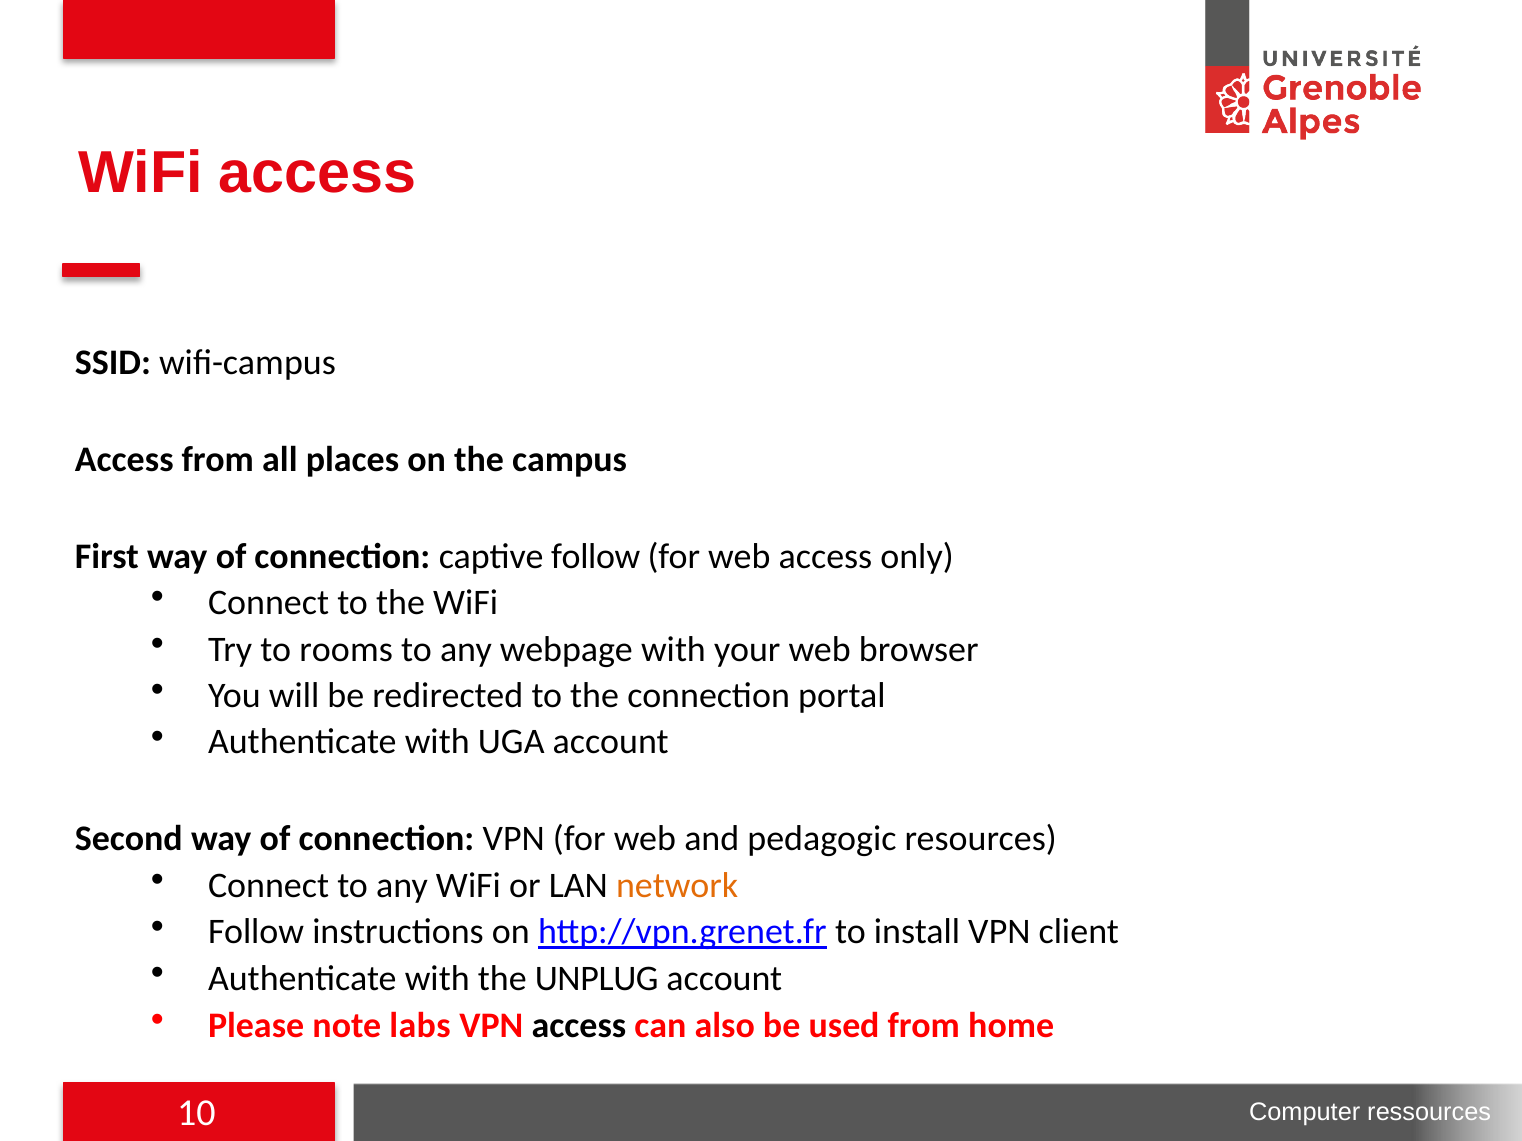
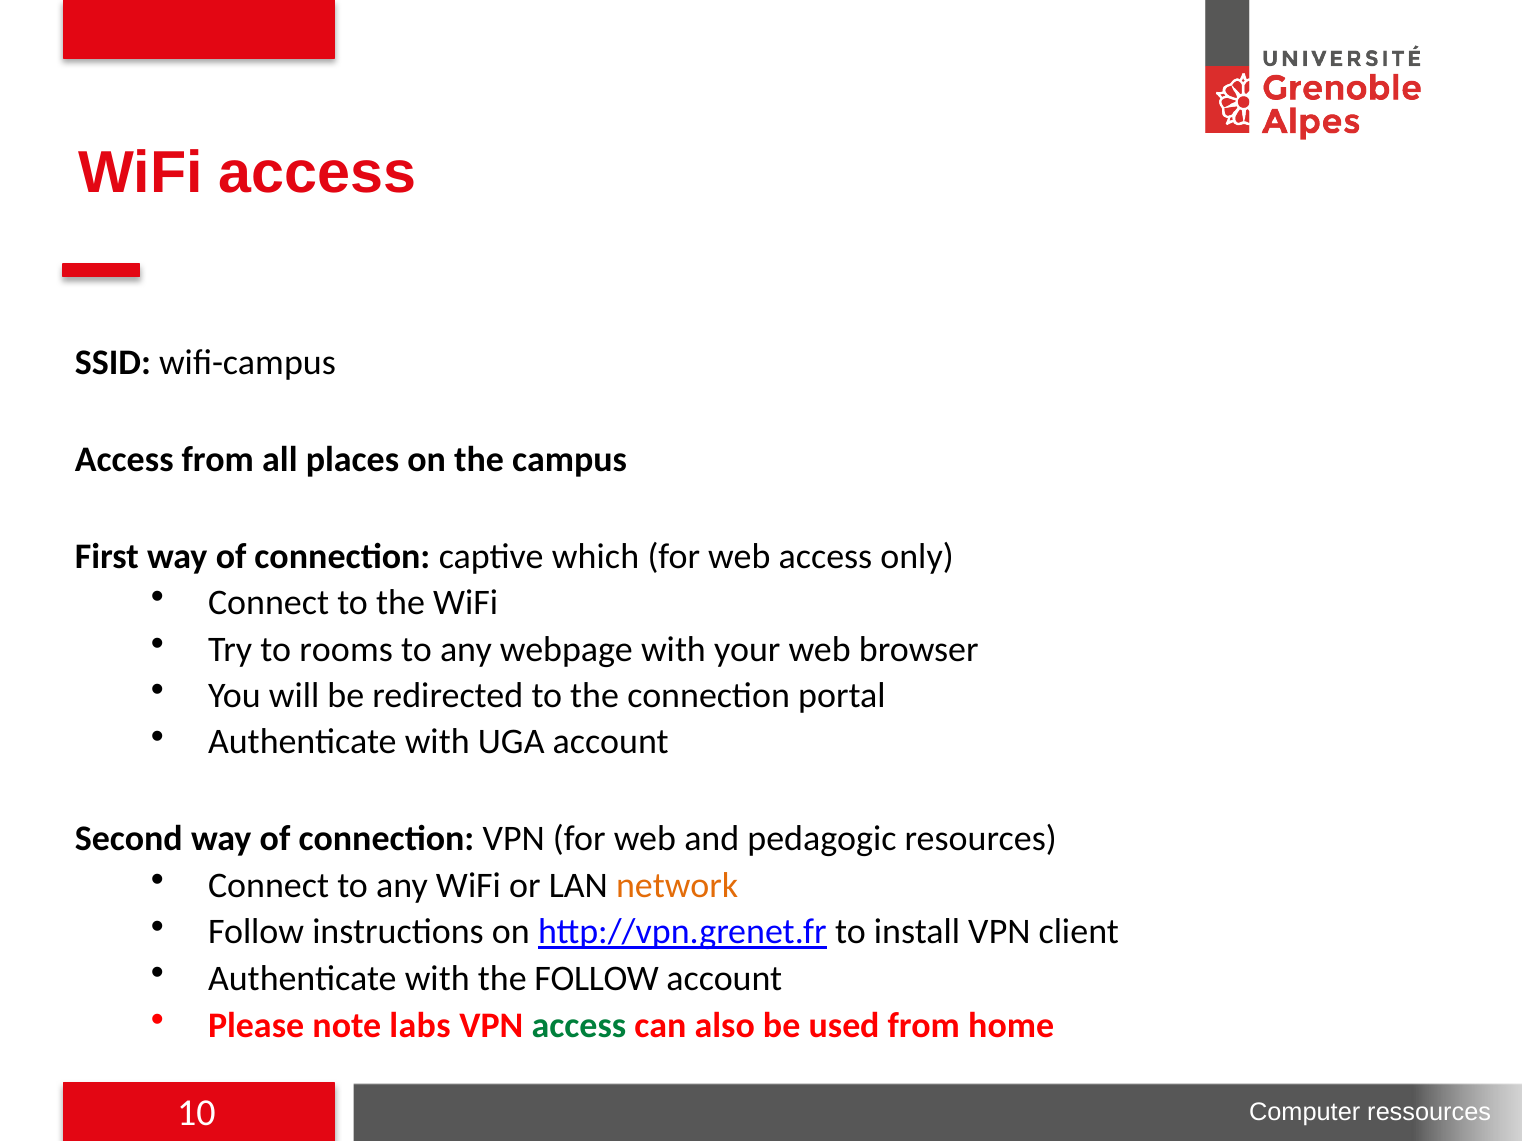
captive follow: follow -> which
the UNPLUG: UNPLUG -> FOLLOW
access at (579, 1026) colour: black -> green
